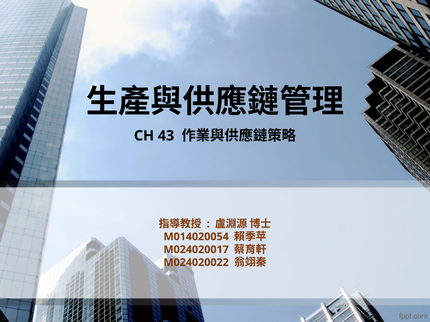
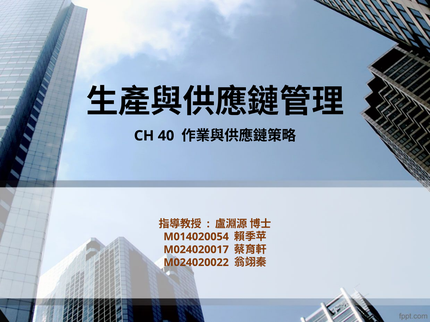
43: 43 -> 40
